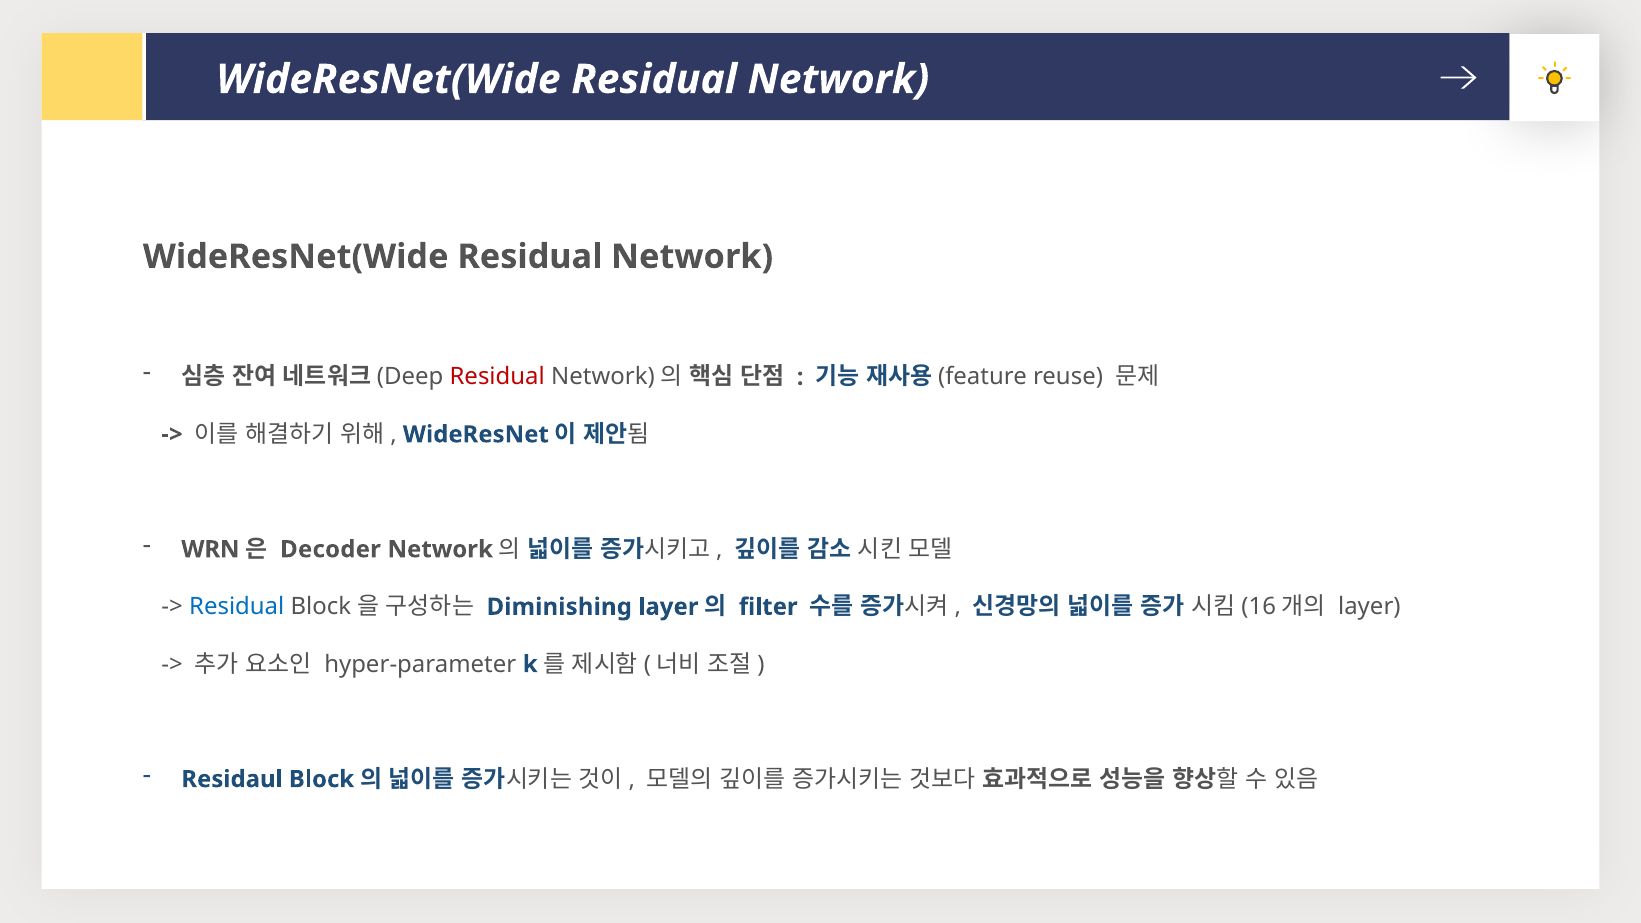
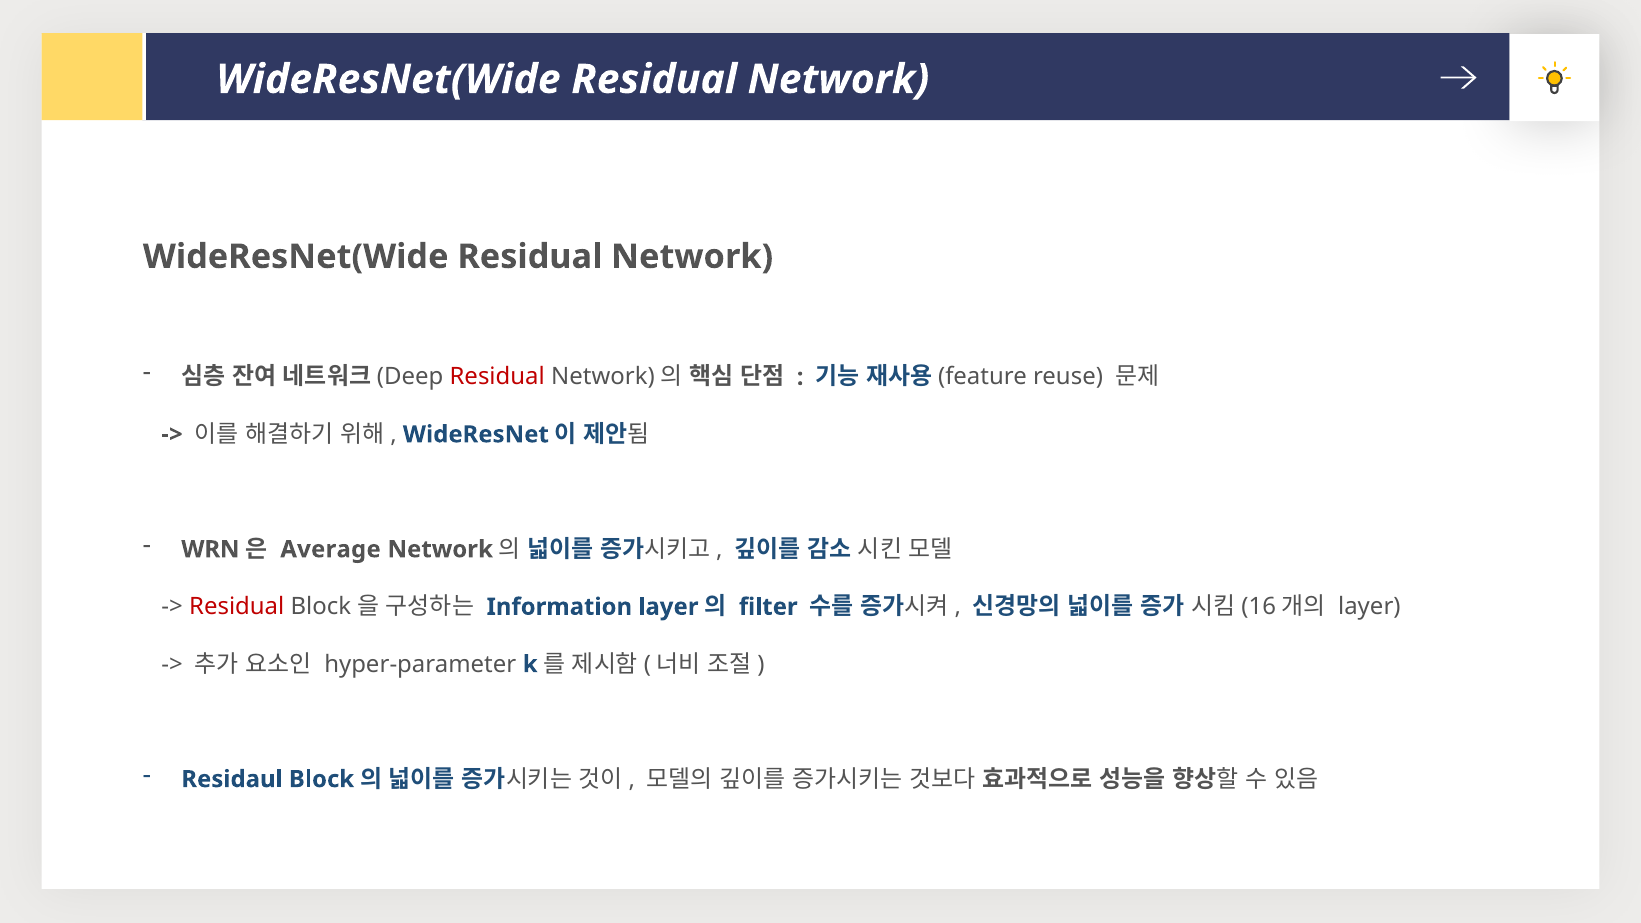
Decoder: Decoder -> Average
Residual at (237, 607) colour: blue -> red
Diminishing: Diminishing -> Information
